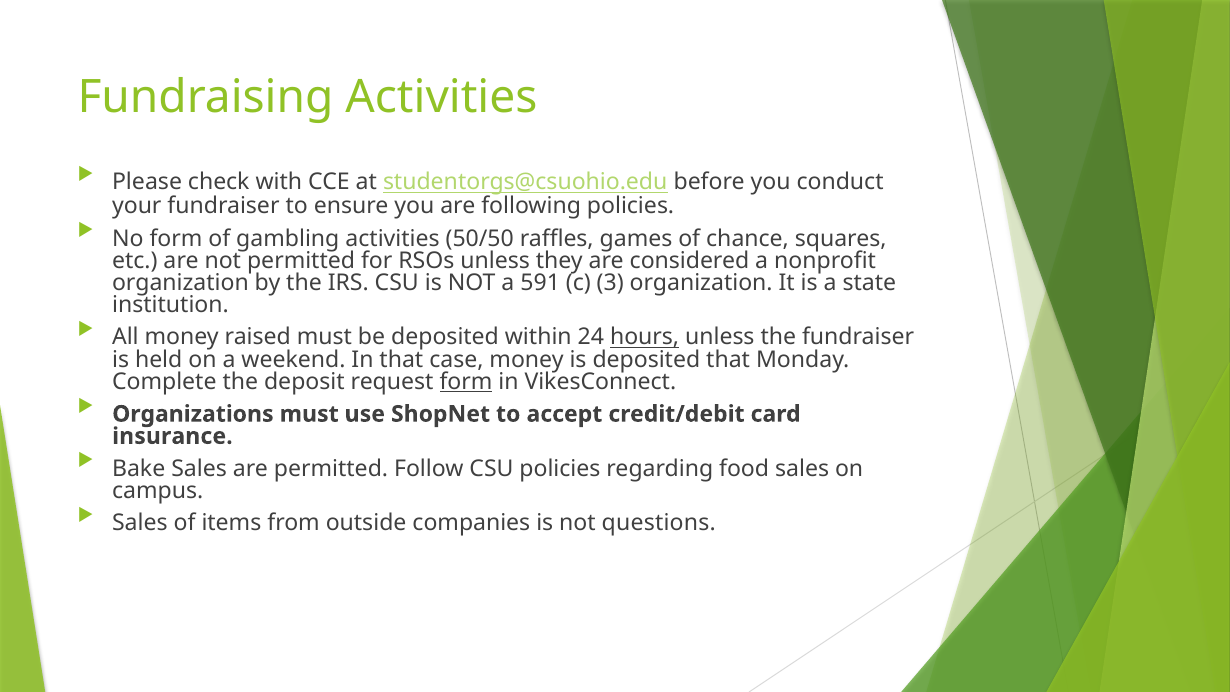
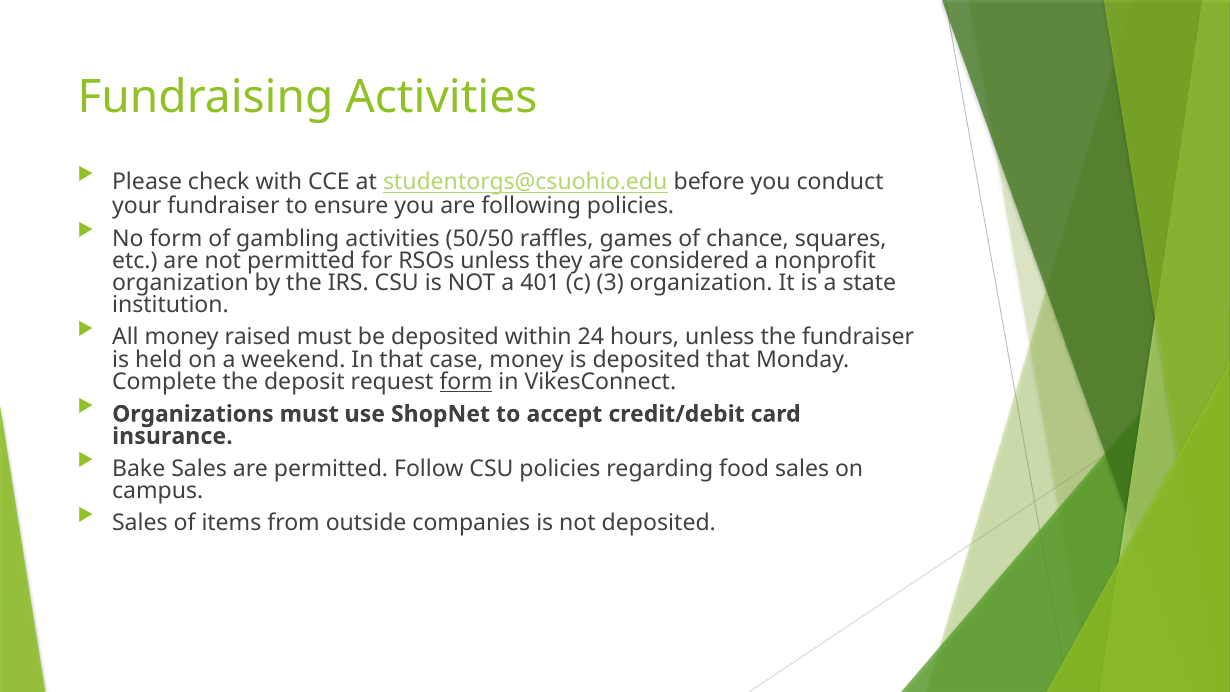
591: 591 -> 401
hours underline: present -> none
not questions: questions -> deposited
